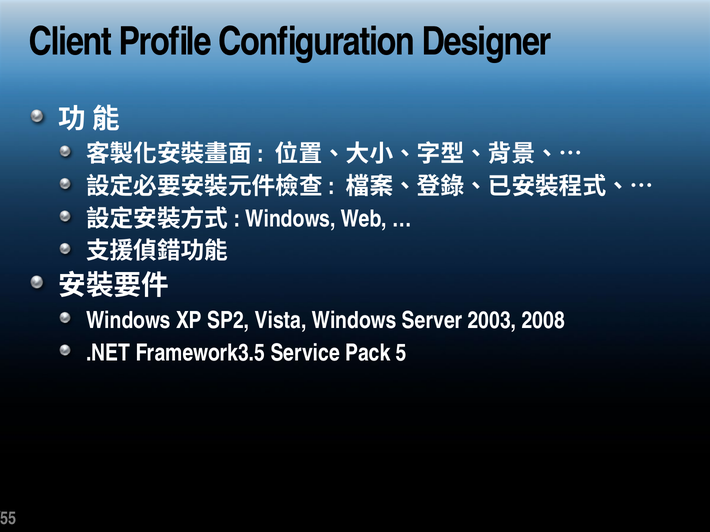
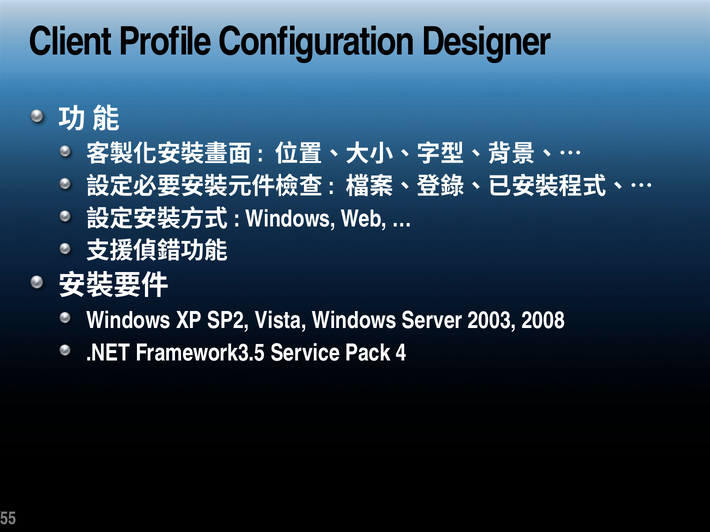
5: 5 -> 4
